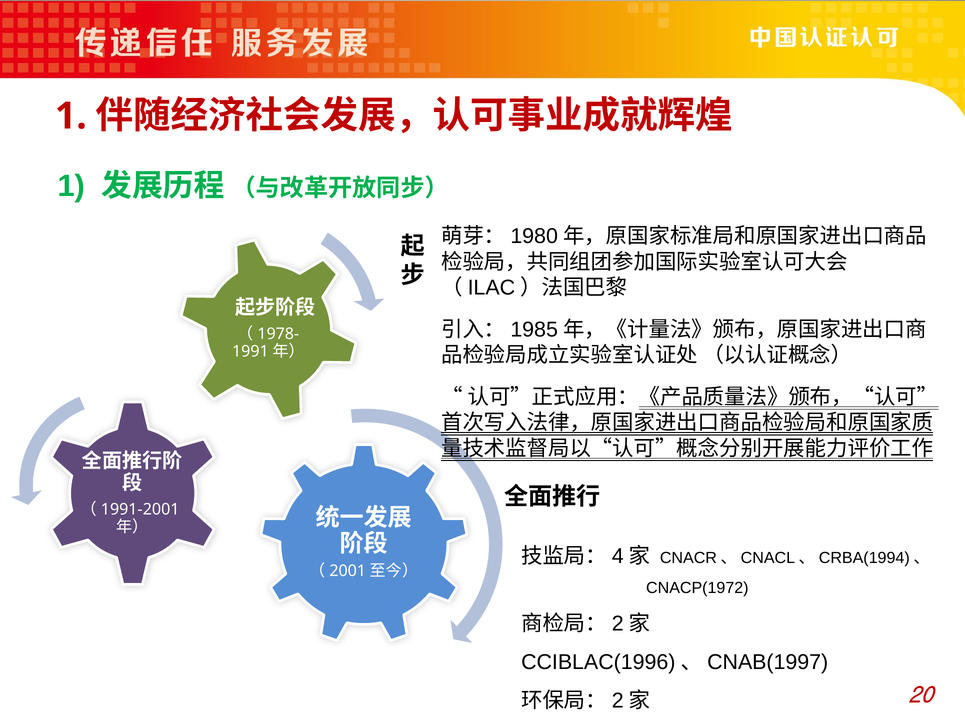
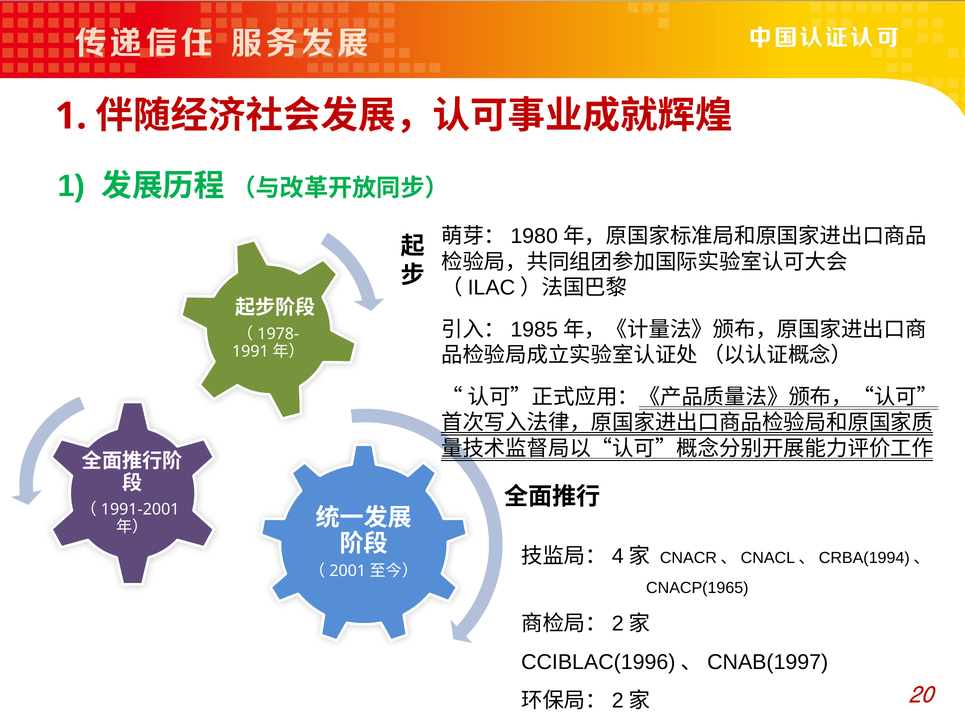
CNACP(1972: CNACP(1972 -> CNACP(1965
